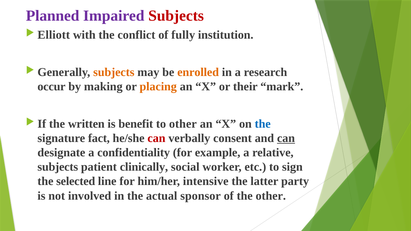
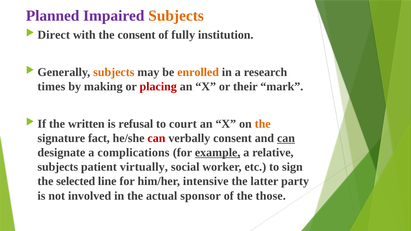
Subjects at (176, 16) colour: red -> orange
Elliott: Elliott -> Direct
the conflict: conflict -> consent
occur: occur -> times
placing colour: orange -> red
benefit: benefit -> refusal
to other: other -> court
the at (263, 124) colour: blue -> orange
confidentiality: confidentiality -> complications
example underline: none -> present
clinically: clinically -> virtually
the other: other -> those
